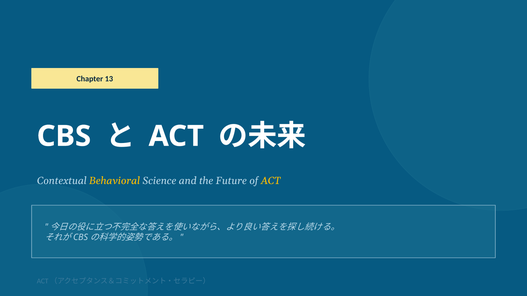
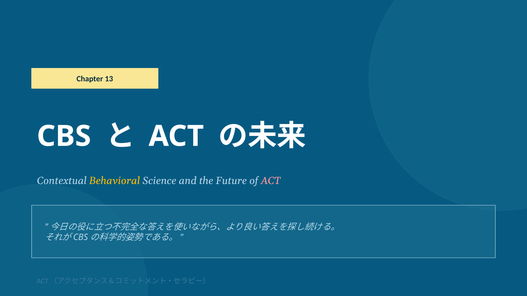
ACT at (271, 181) colour: yellow -> pink
